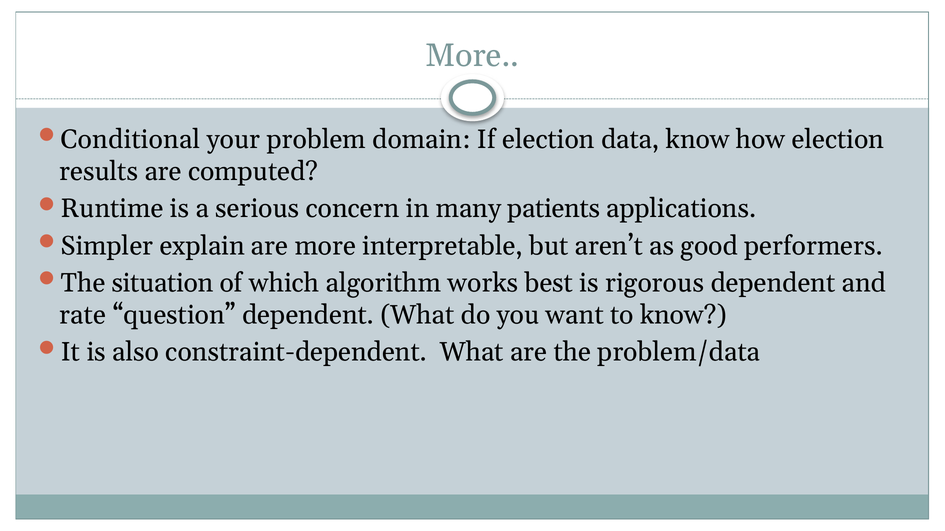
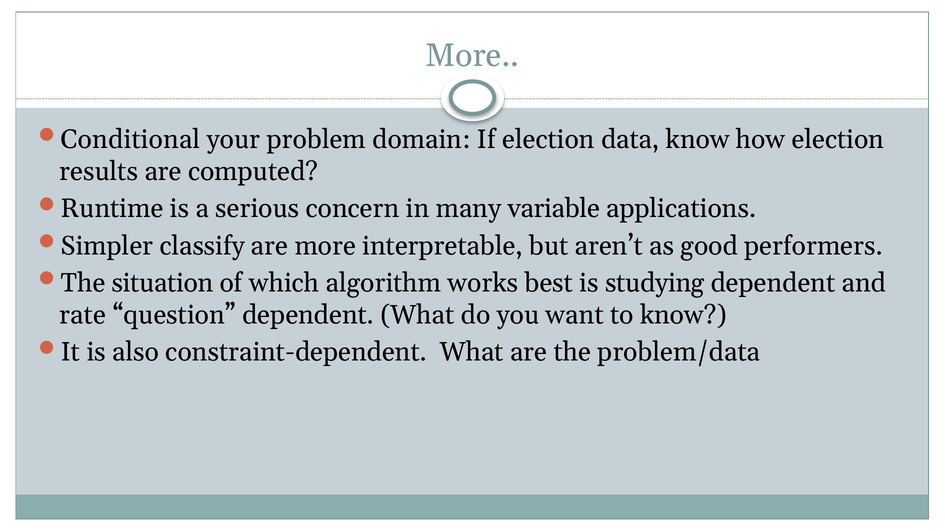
patients: patients -> variable
explain: explain -> classify
rigorous: rigorous -> studying
